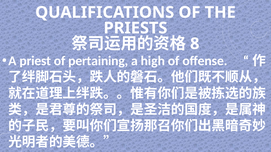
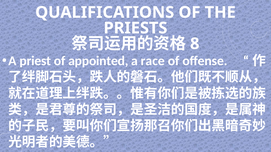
pertaining: pertaining -> appointed
high: high -> race
